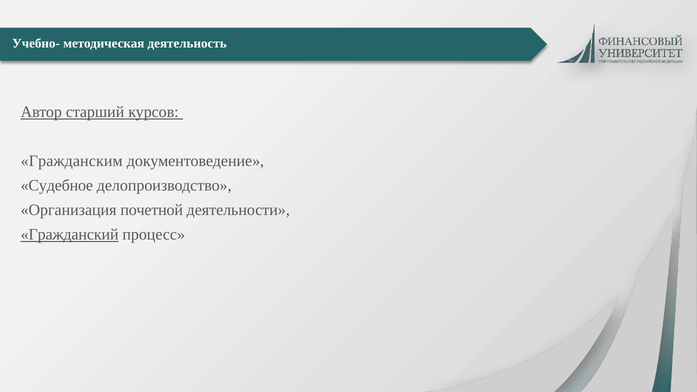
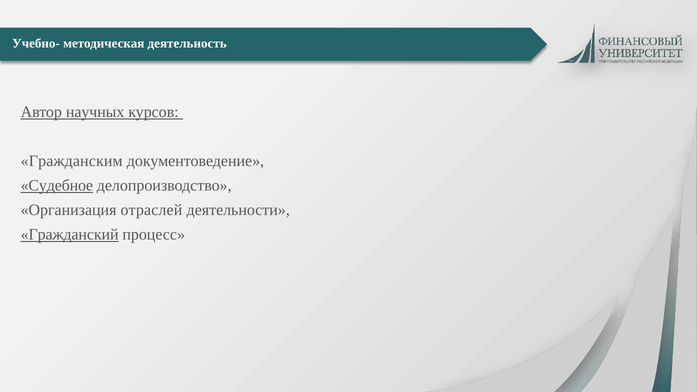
старший: старший -> научных
Судебное underline: none -> present
почетной: почетной -> отраслей
